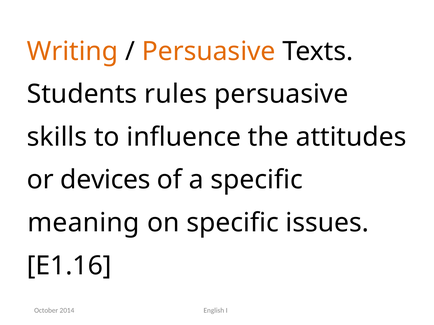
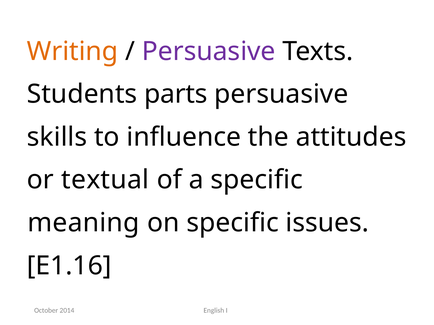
Persuasive at (209, 51) colour: orange -> purple
rules: rules -> parts
devices: devices -> textual
